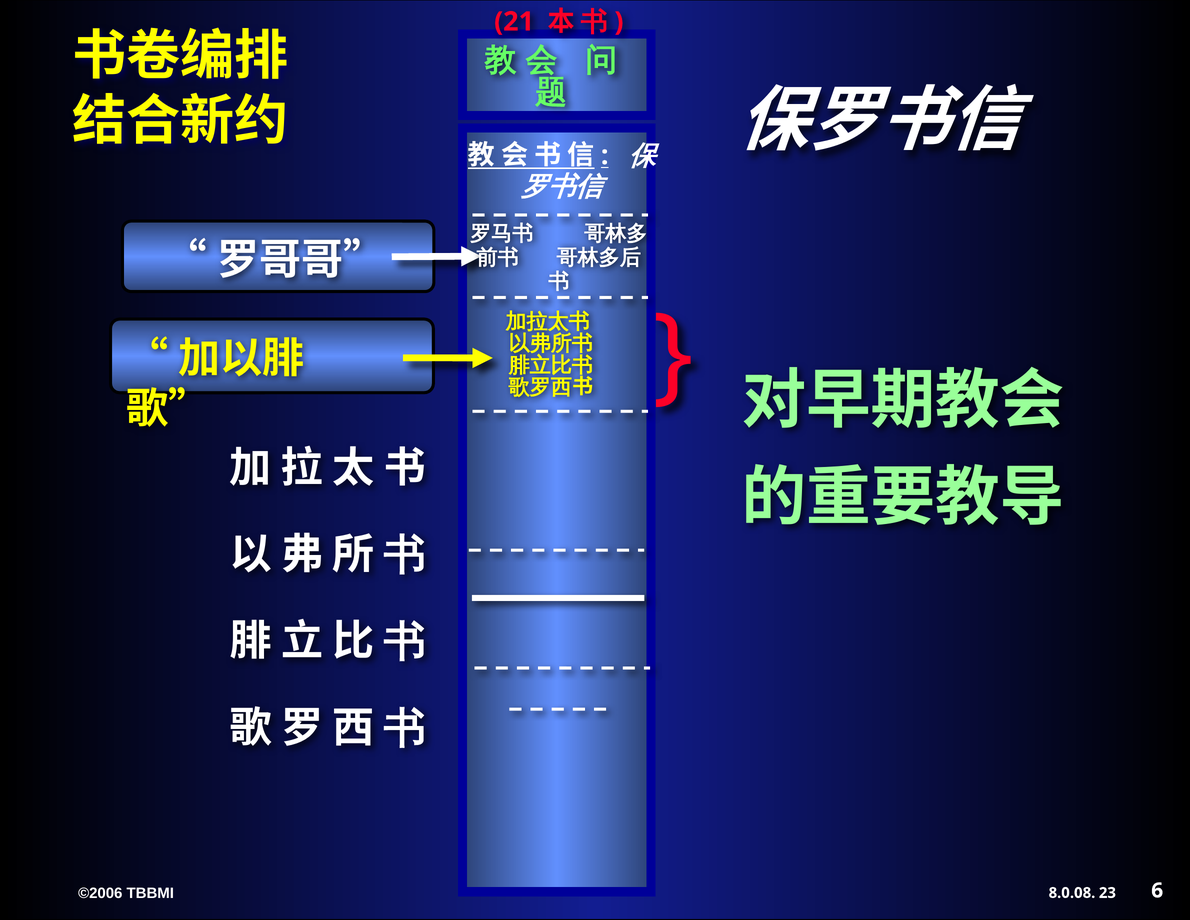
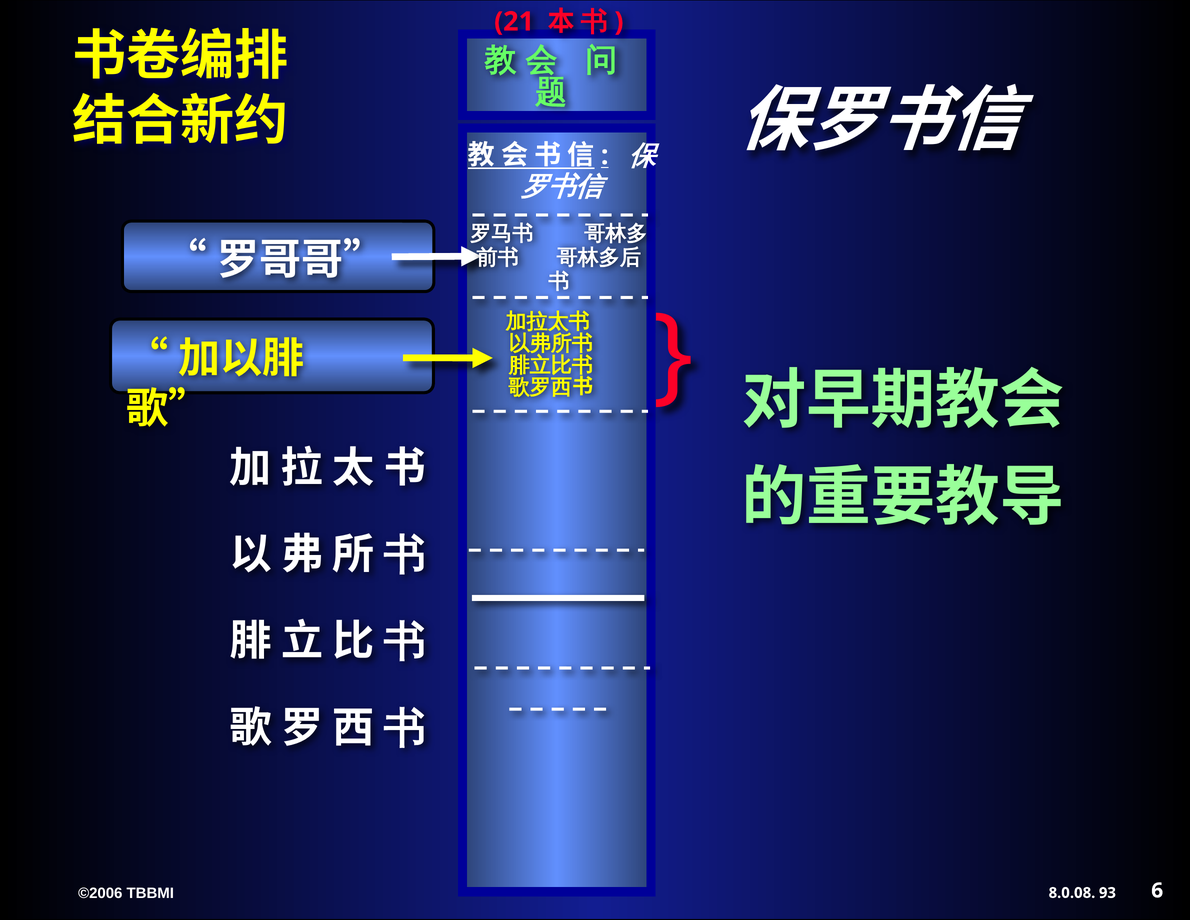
23: 23 -> 93
